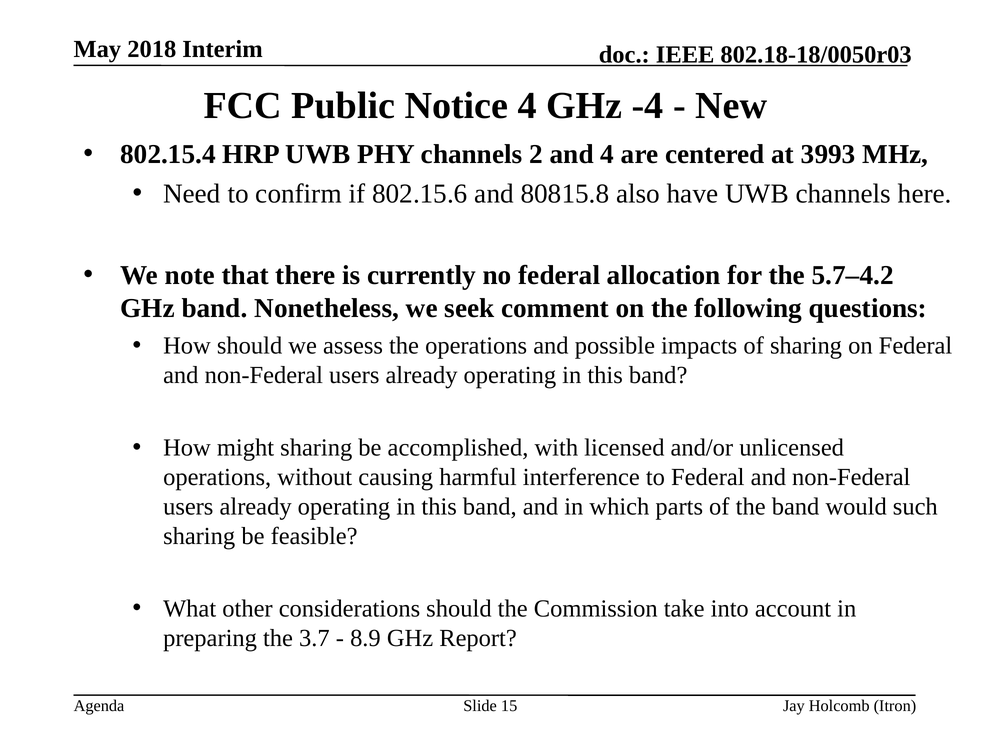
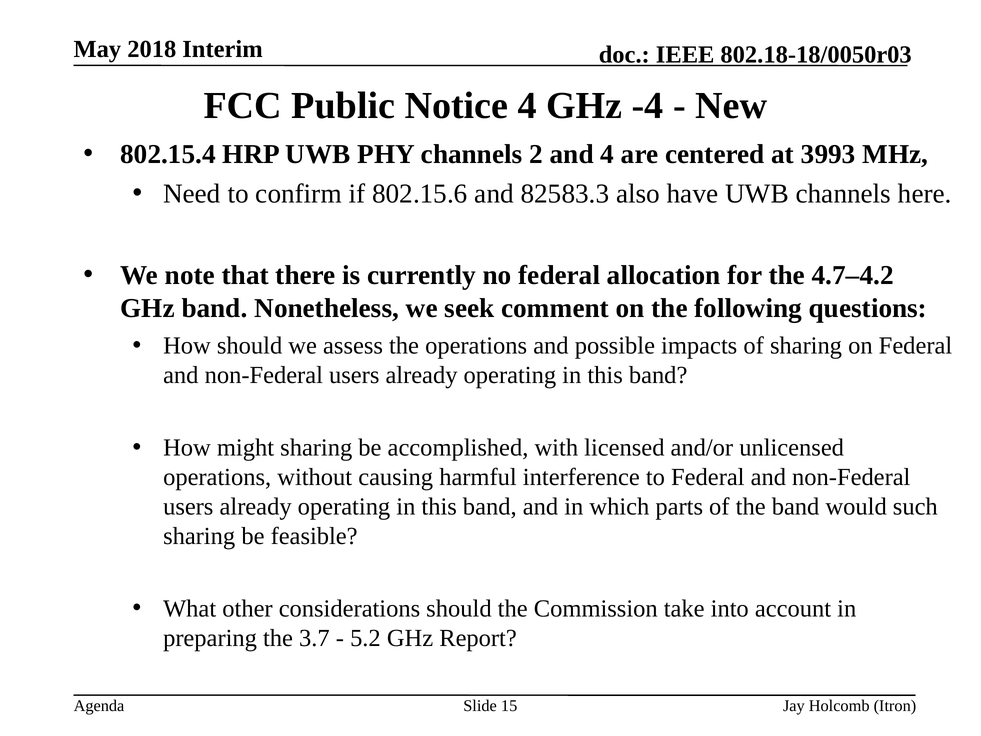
80815.8: 80815.8 -> 82583.3
5.7–4.2: 5.7–4.2 -> 4.7–4.2
8.9: 8.9 -> 5.2
